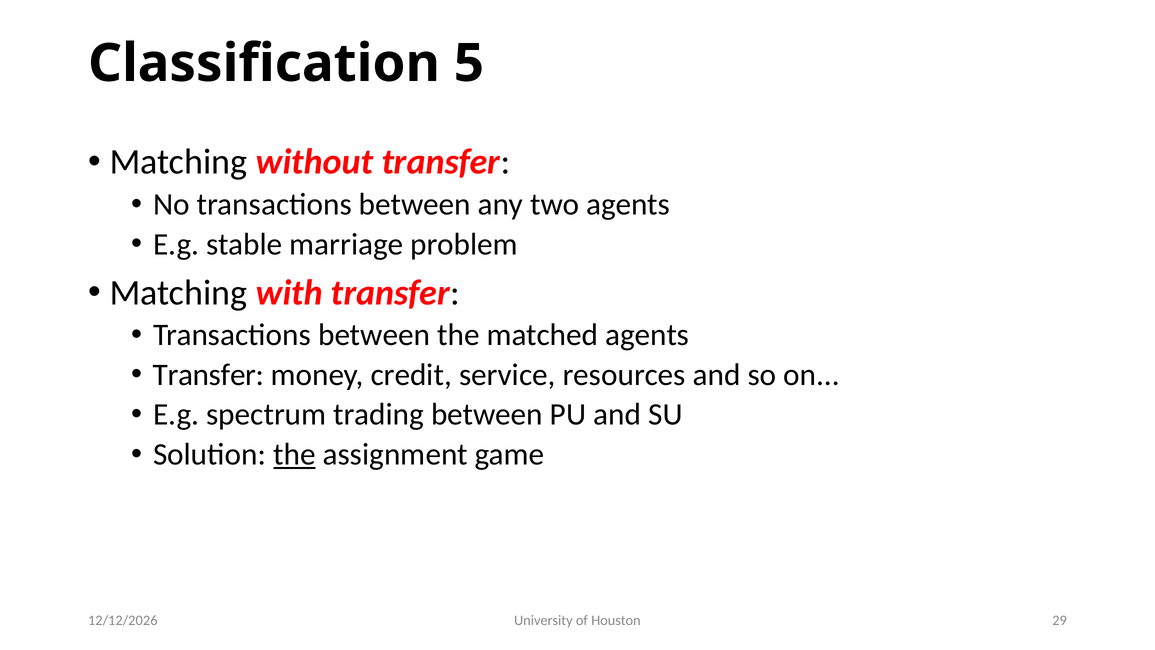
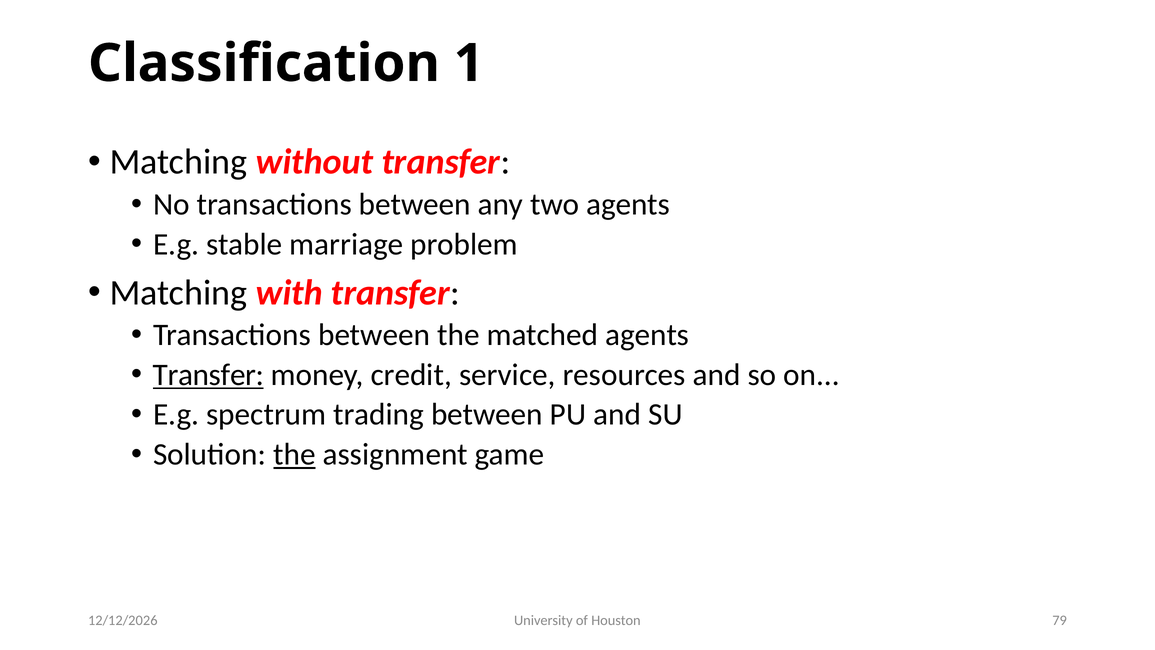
5: 5 -> 1
Transfer at (208, 375) underline: none -> present
29: 29 -> 79
